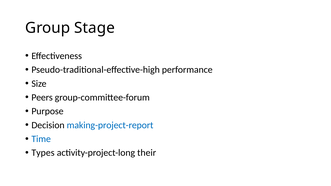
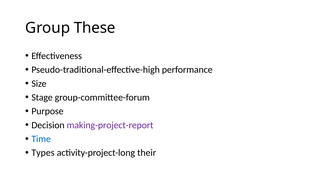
Stage: Stage -> These
Peers: Peers -> Stage
making-project-report colour: blue -> purple
